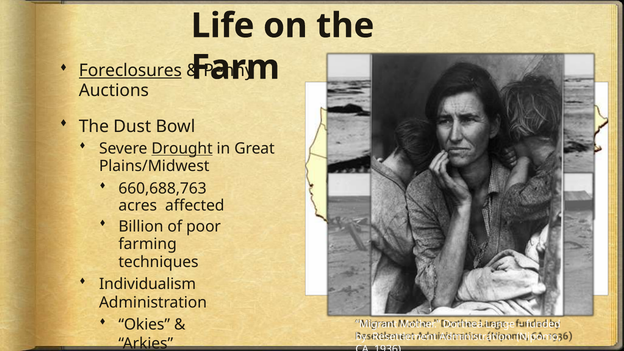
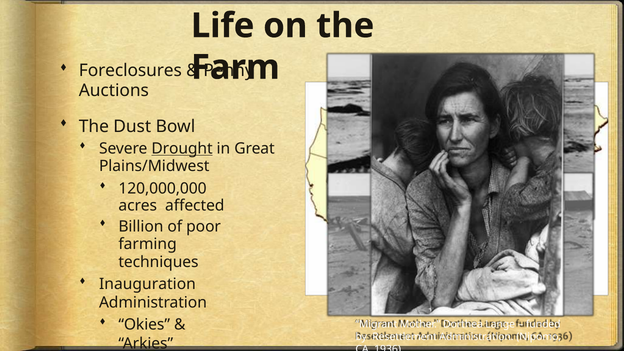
Foreclosures underline: present -> none
660,688,763: 660,688,763 -> 120,000,000
Individualism: Individualism -> Inauguration
